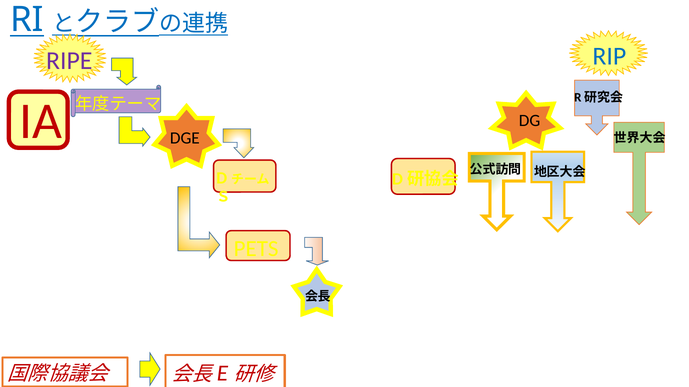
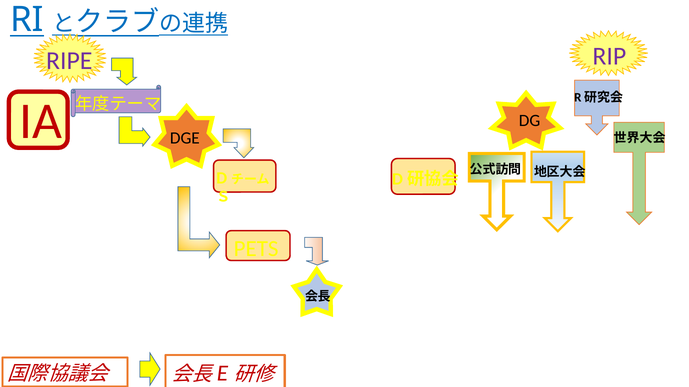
RIP colour: blue -> purple
